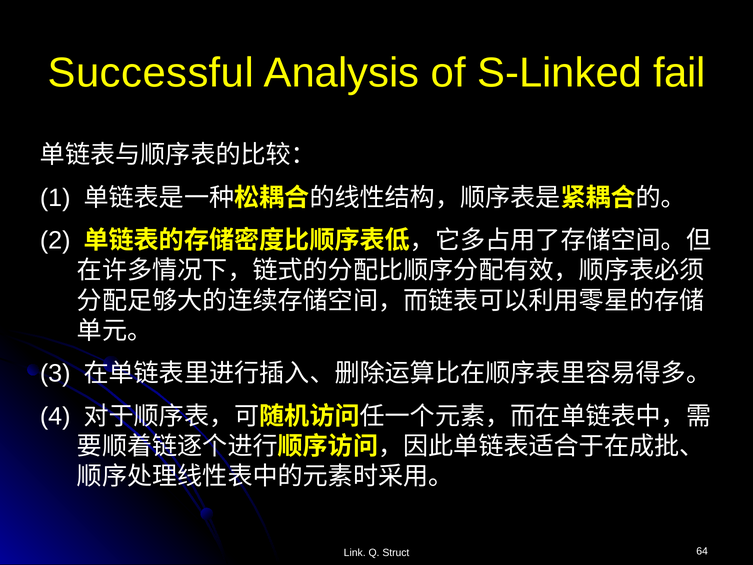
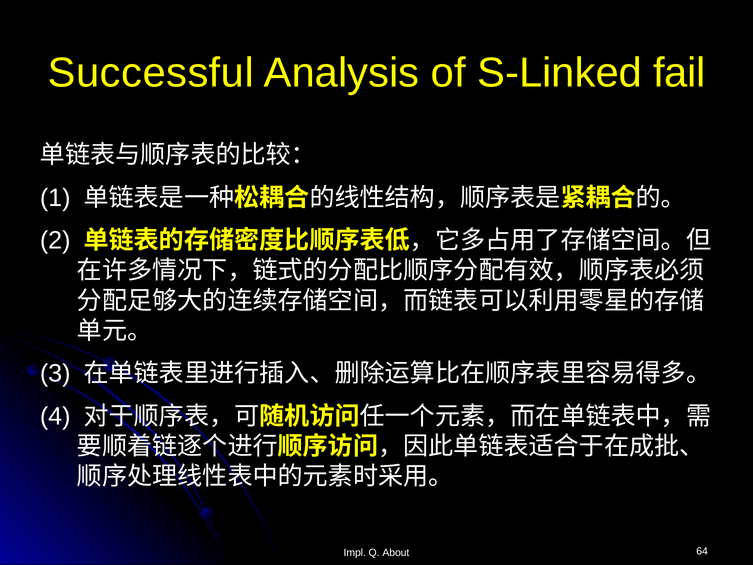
Link: Link -> Impl
Struct: Struct -> About
